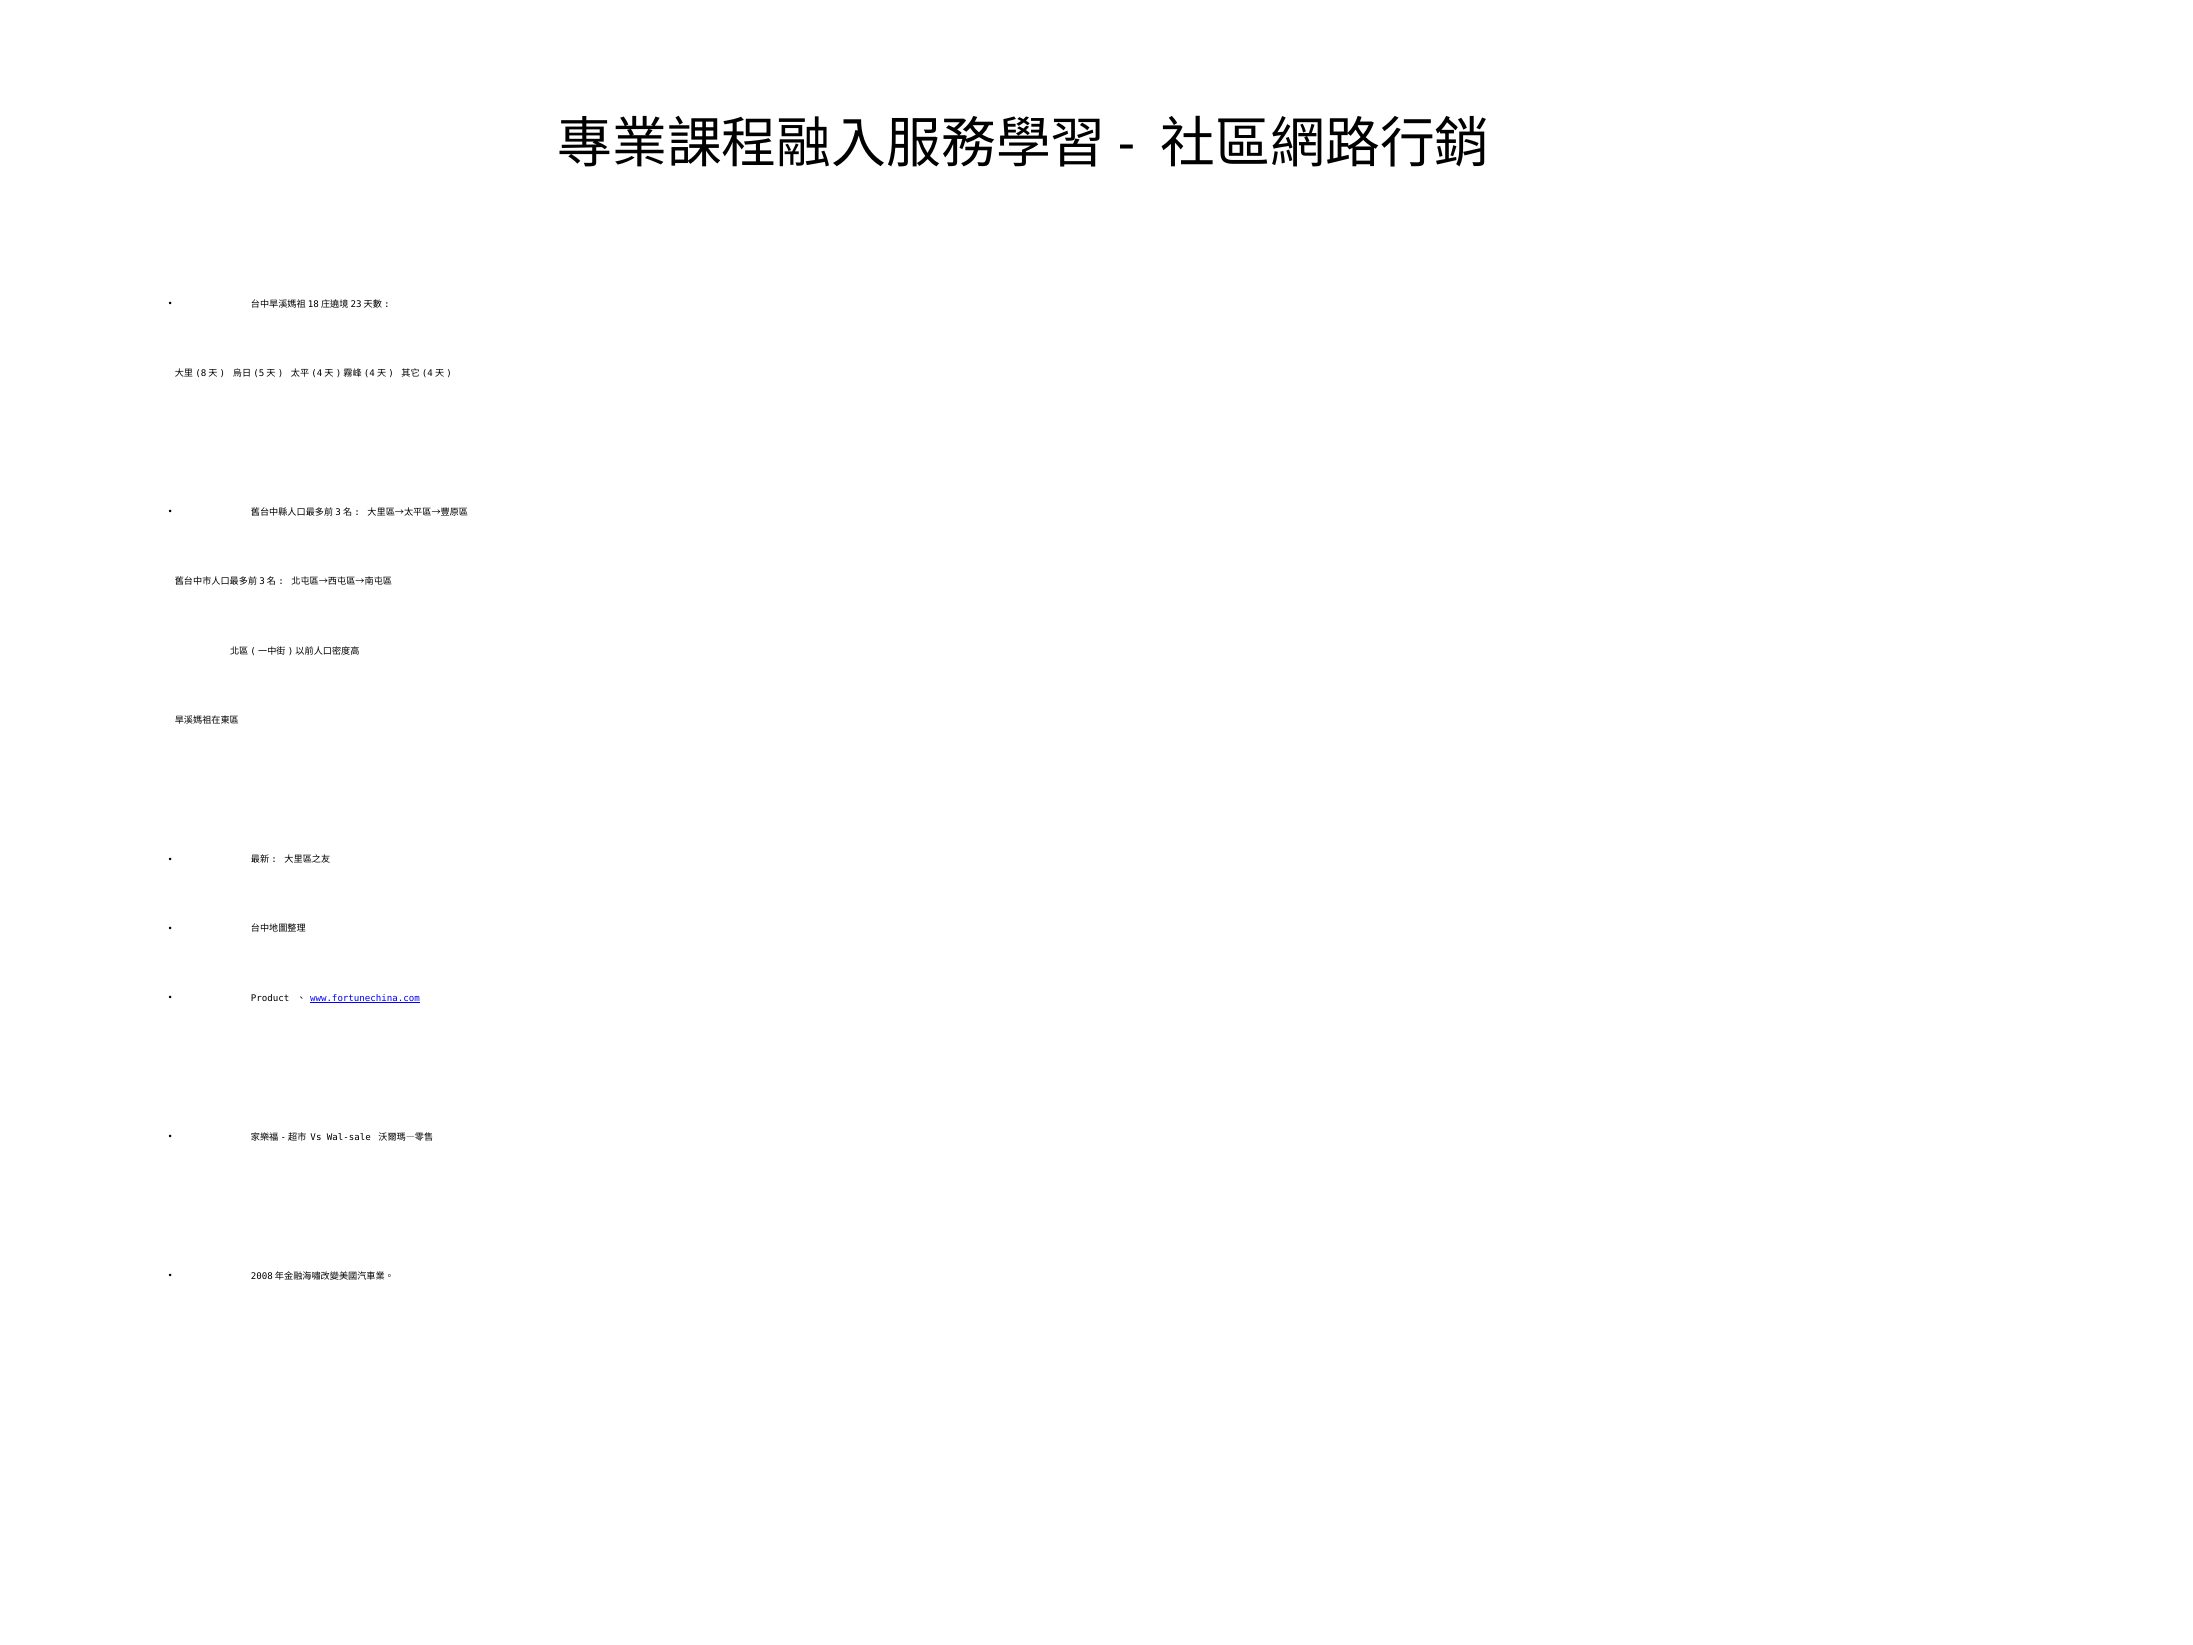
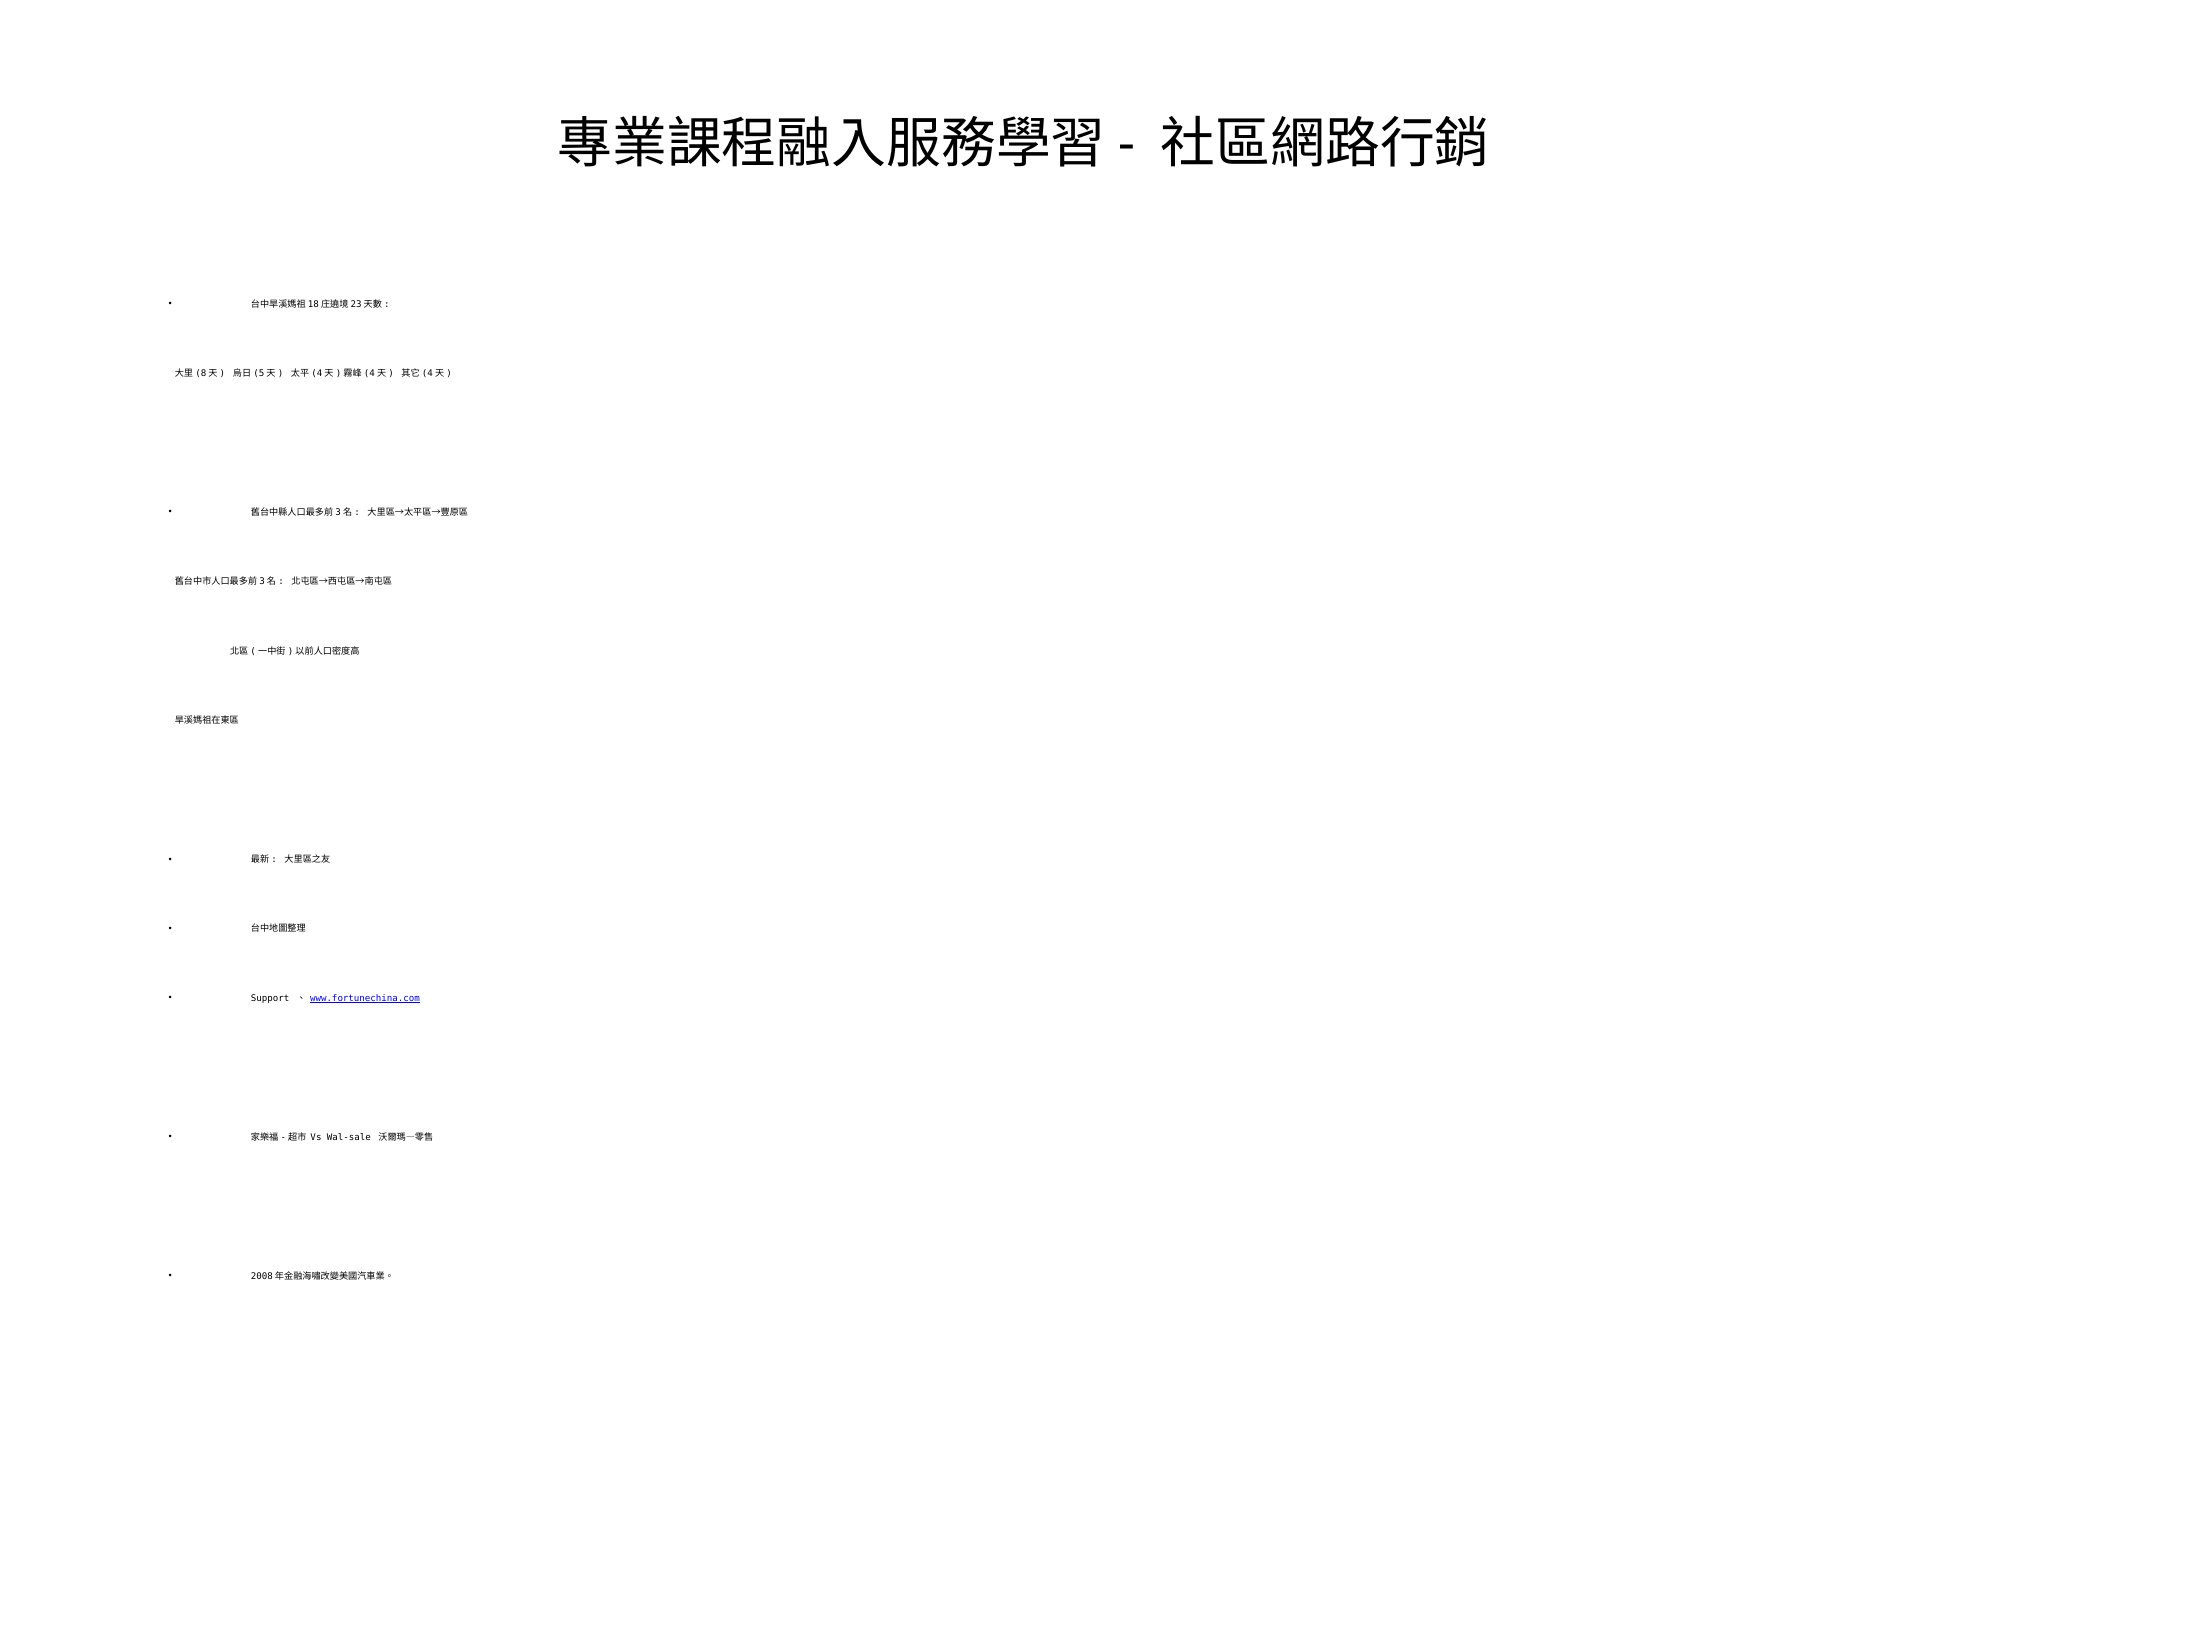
Product: Product -> Support
